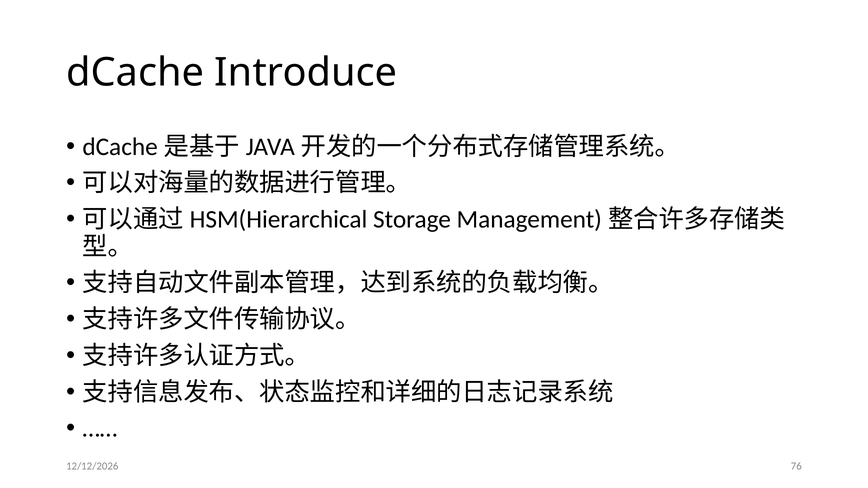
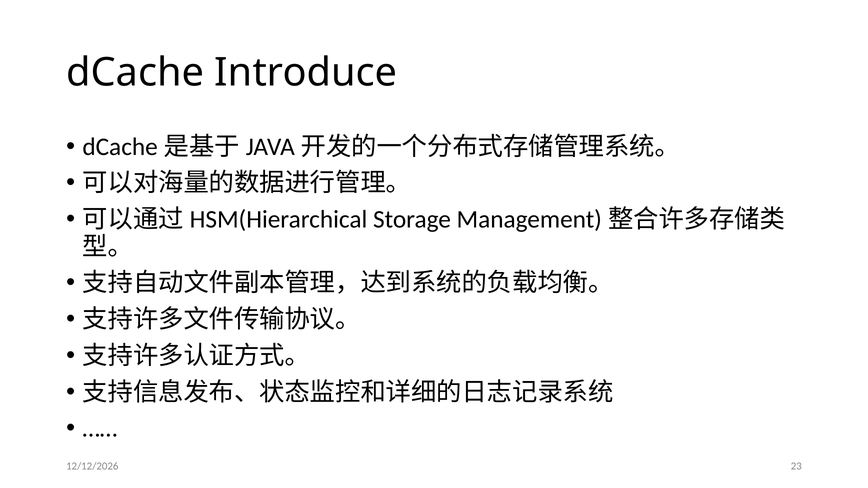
76: 76 -> 23
